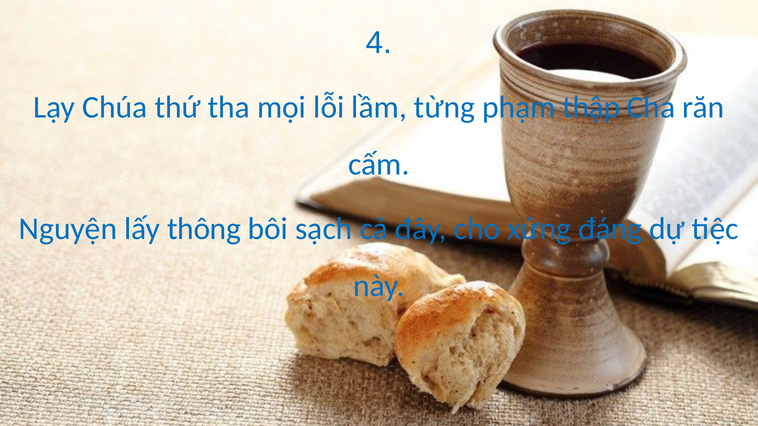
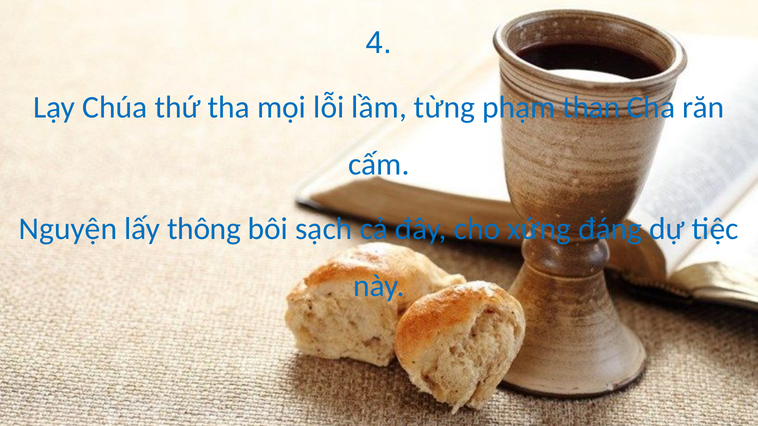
thập: thập -> than
